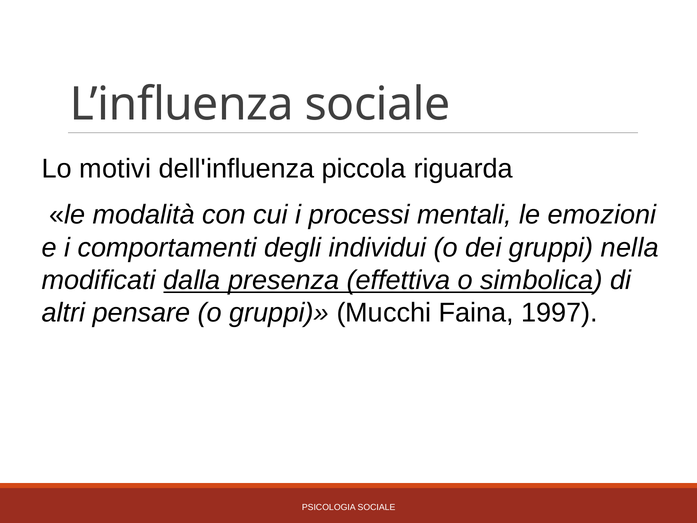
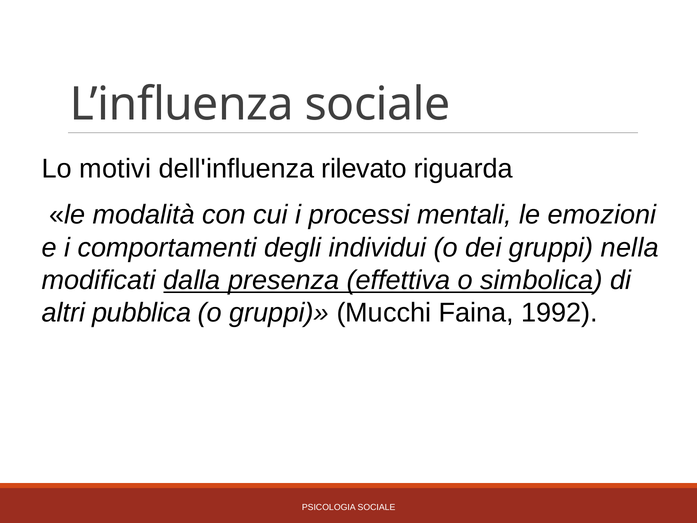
piccola: piccola -> rilevato
pensare: pensare -> pubblica
1997: 1997 -> 1992
